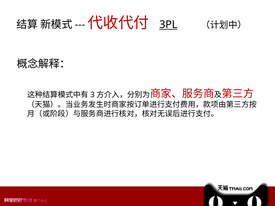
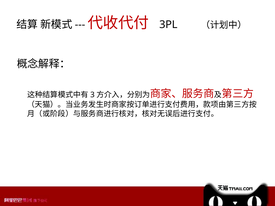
3PL underline: present -> none
